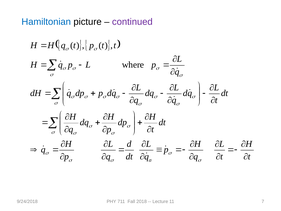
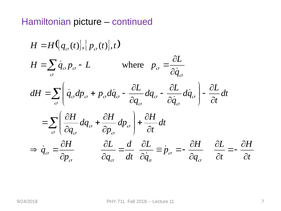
Hamiltonian colour: blue -> purple
